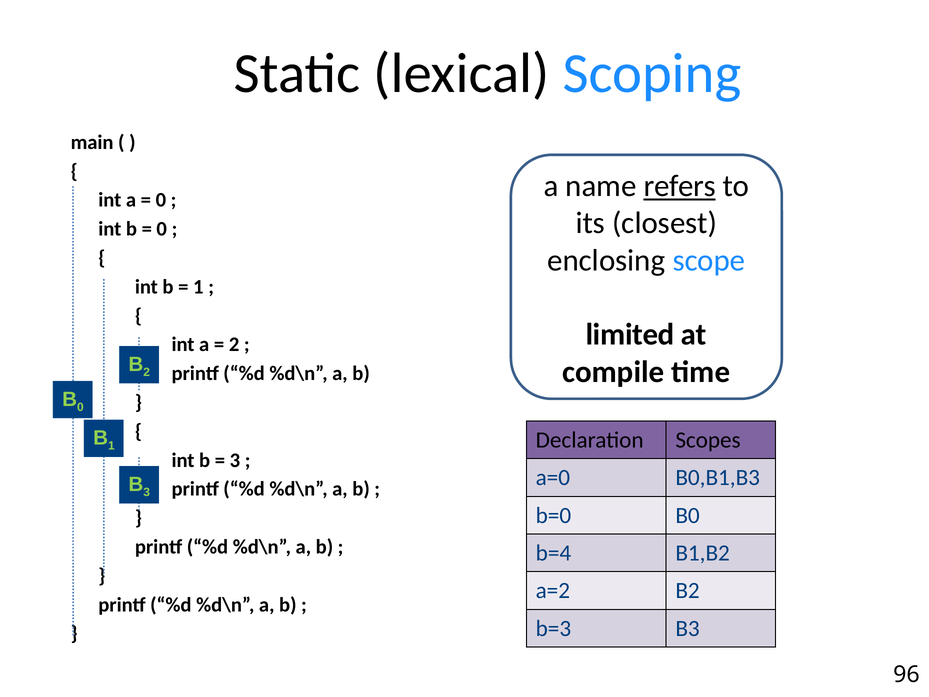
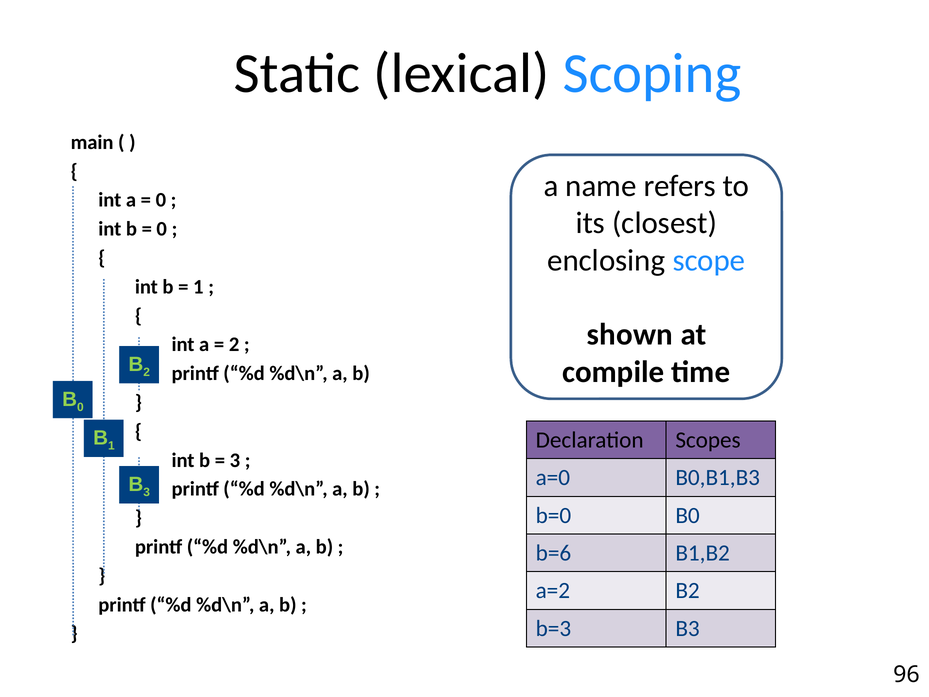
refers underline: present -> none
limited: limited -> shown
b=4: b=4 -> b=6
